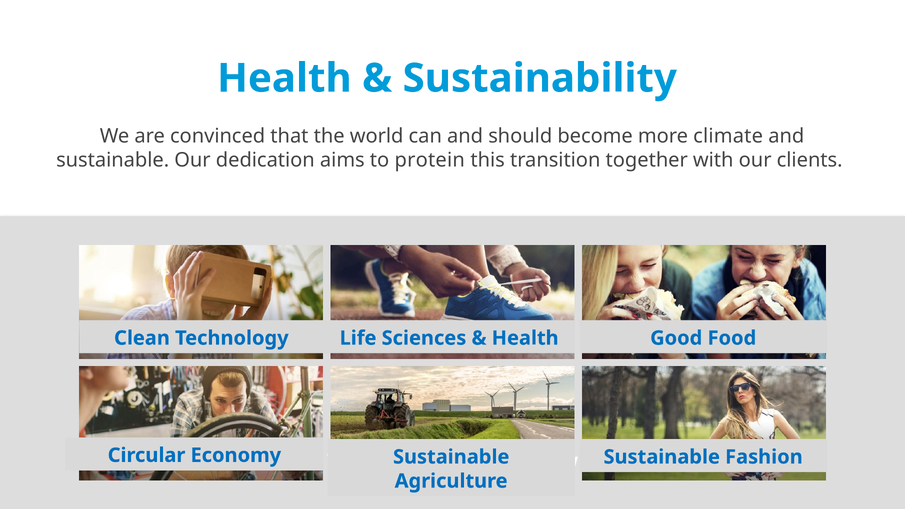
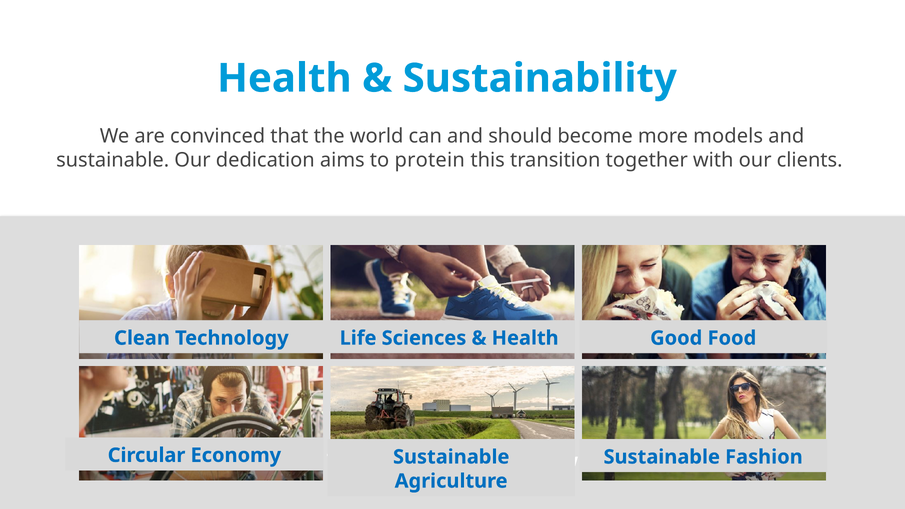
climate: climate -> models
